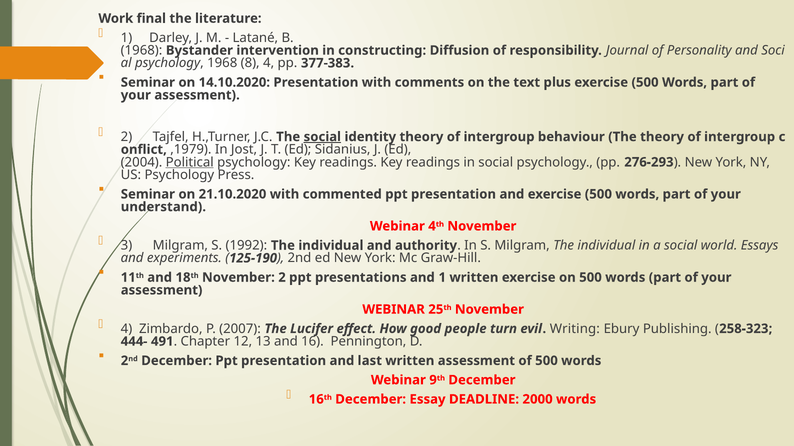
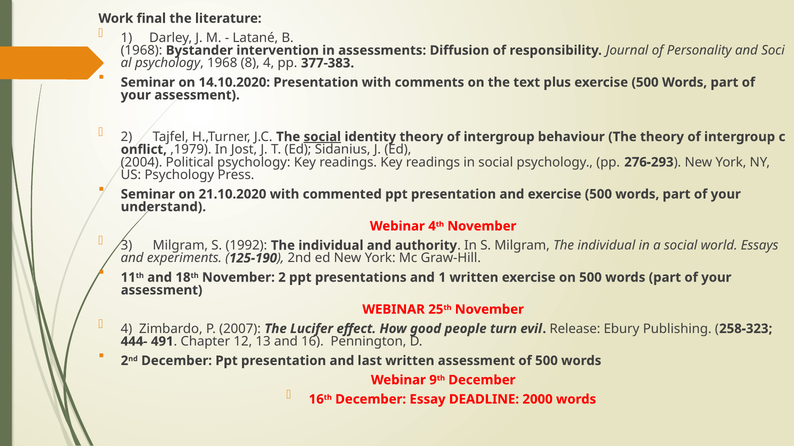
constructing: constructing -> assessments
Political underline: present -> none
Writing: Writing -> Release
